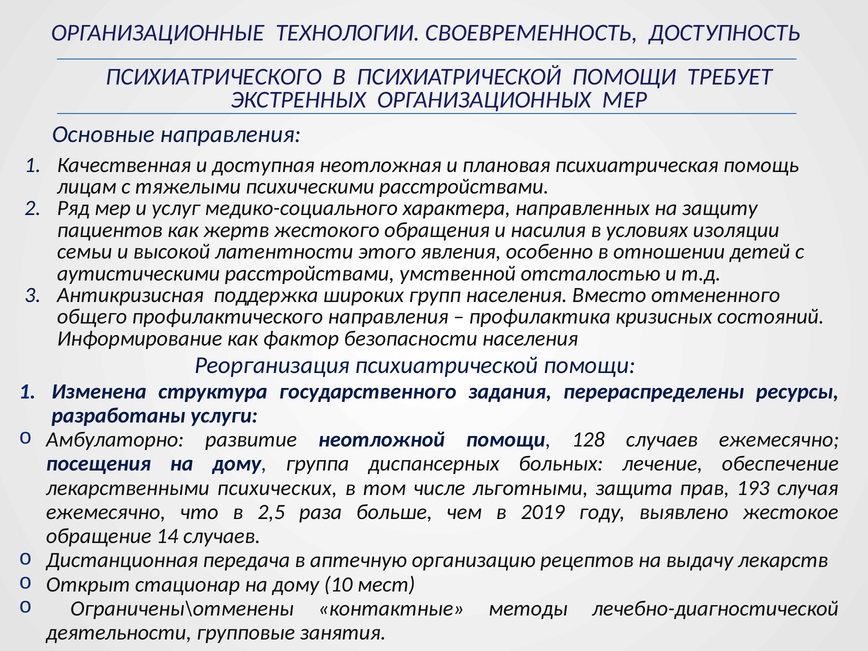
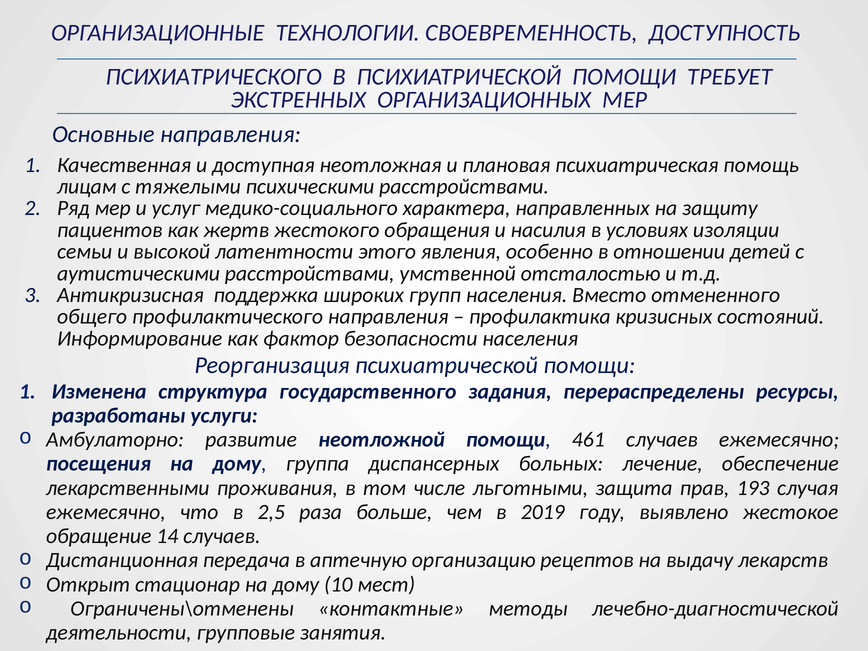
128: 128 -> 461
психических: психических -> проживания
